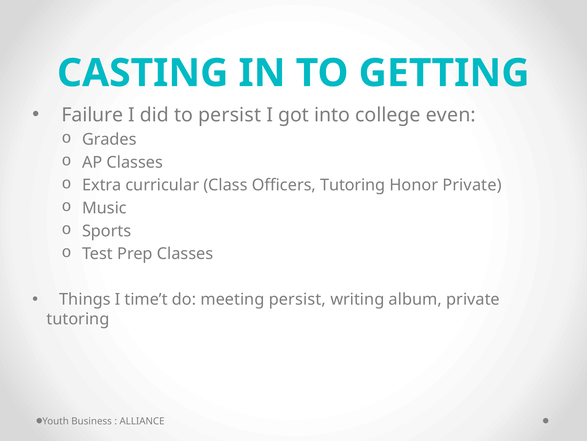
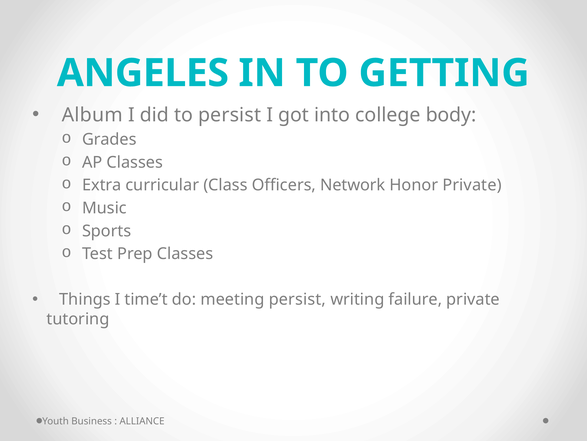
CASTING: CASTING -> ANGELES
Failure: Failure -> Album
even: even -> body
Officers Tutoring: Tutoring -> Network
album: album -> failure
